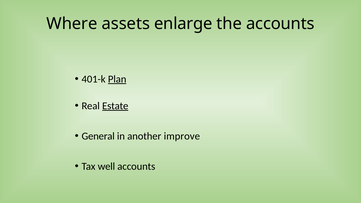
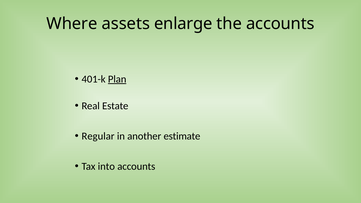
Estate underline: present -> none
General: General -> Regular
improve: improve -> estimate
well: well -> into
